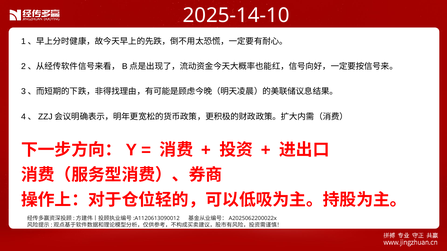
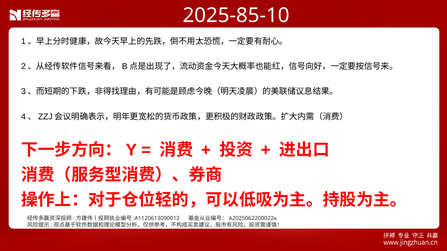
2025-14-10: 2025-14-10 -> 2025-85-10
